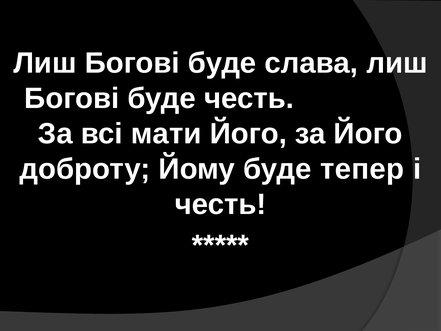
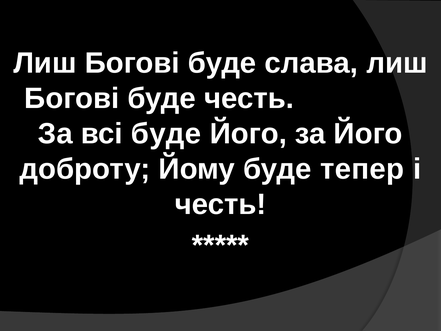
всі мати: мати -> буде
